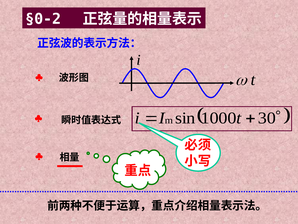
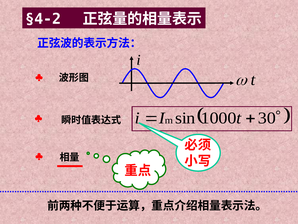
§0-2: §0-2 -> §4-2
